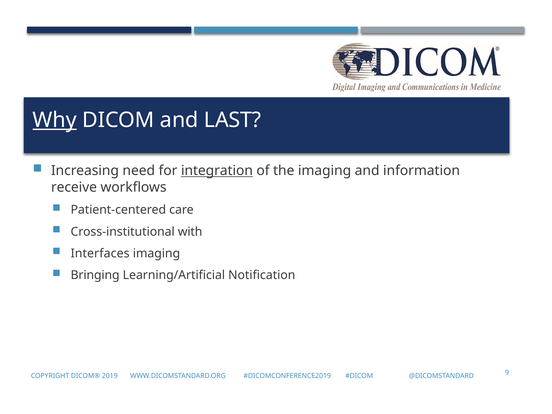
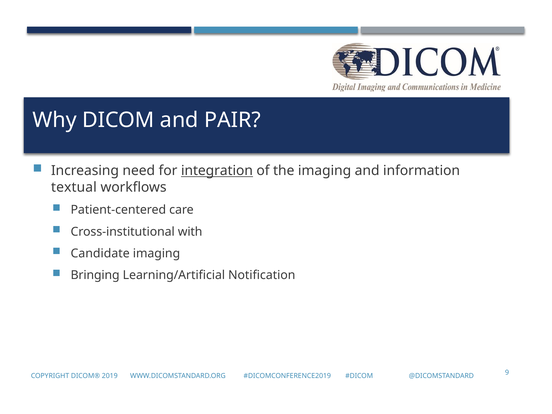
Why underline: present -> none
LAST: LAST -> PAIR
receive: receive -> textual
Interfaces: Interfaces -> Candidate
